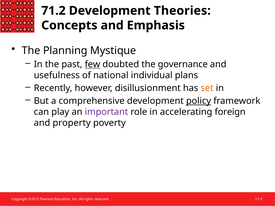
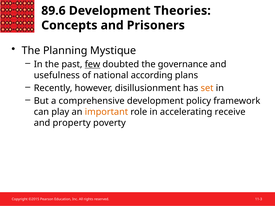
71.2: 71.2 -> 89.6
Emphasis: Emphasis -> Prisoners
individual: individual -> according
policy underline: present -> none
important colour: purple -> orange
foreign: foreign -> receive
